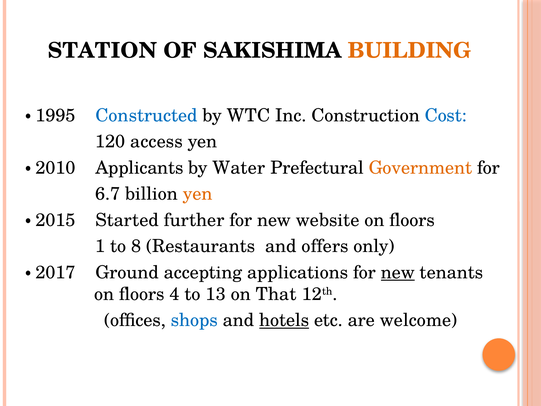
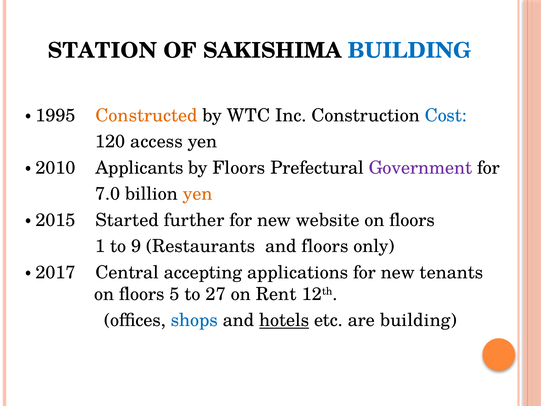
BUILDING at (410, 51) colour: orange -> blue
Constructed colour: blue -> orange
by Water: Water -> Floors
Government colour: orange -> purple
6.7: 6.7 -> 7.0
8: 8 -> 9
and offers: offers -> floors
Ground: Ground -> Central
new at (398, 272) underline: present -> none
4: 4 -> 5
13: 13 -> 27
That: That -> Rent
are welcome: welcome -> building
